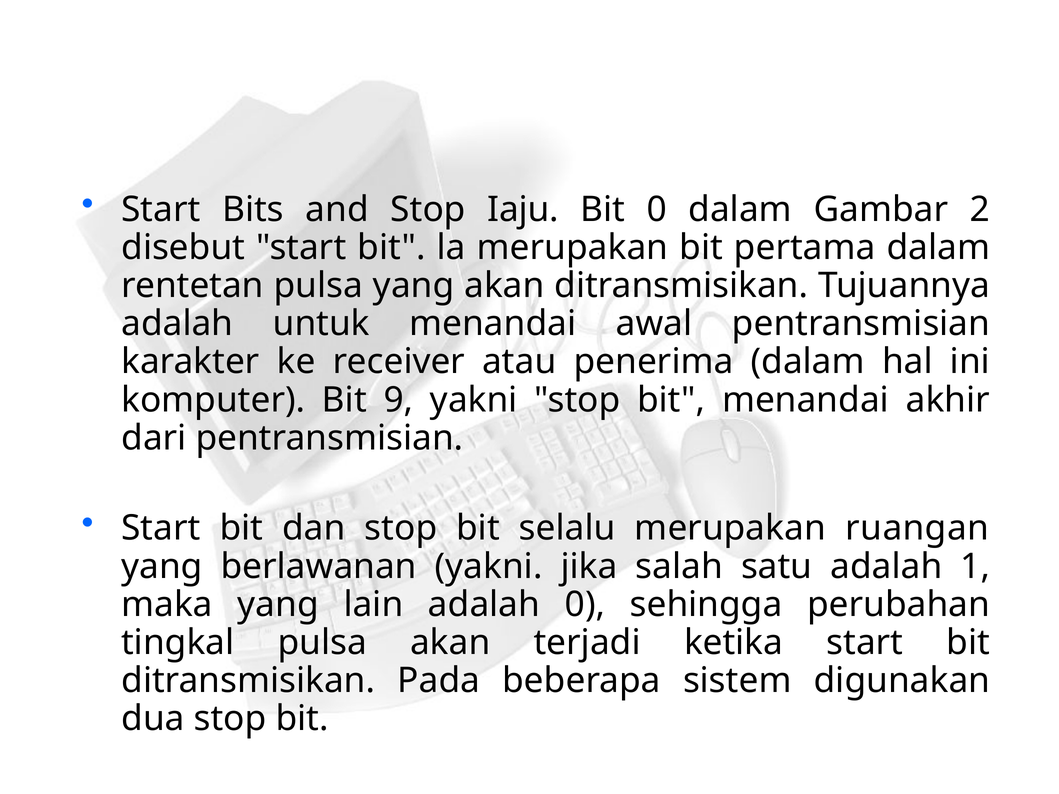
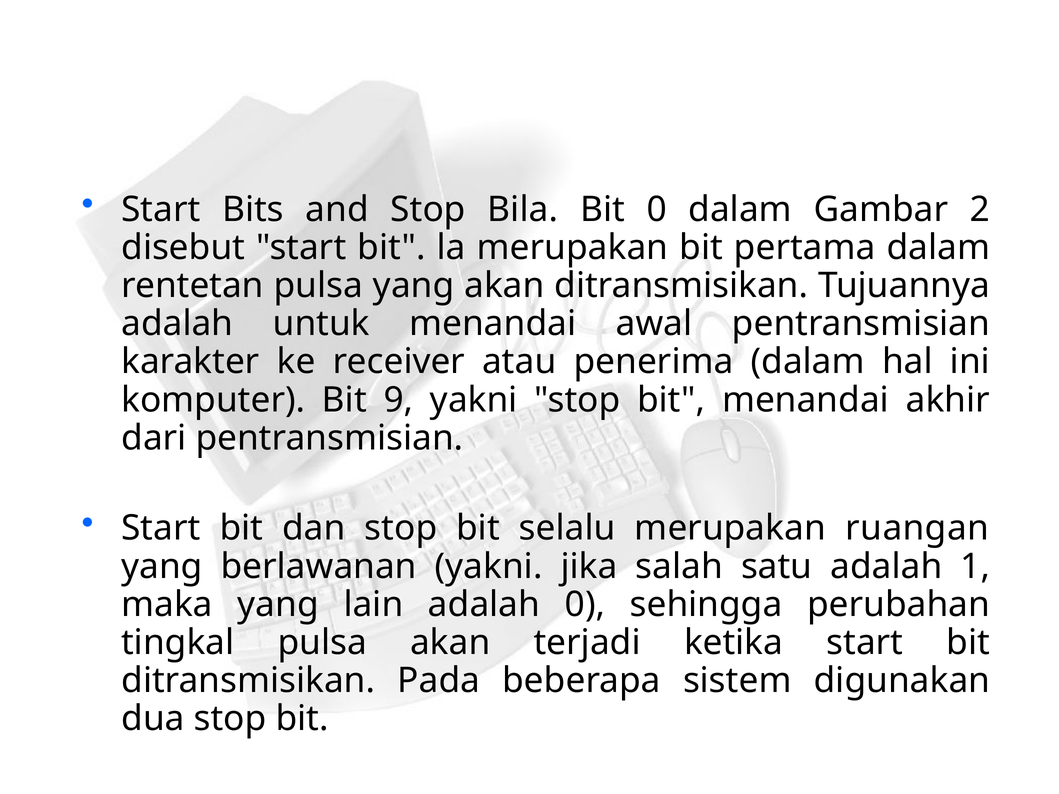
Iaju: Iaju -> Bila
